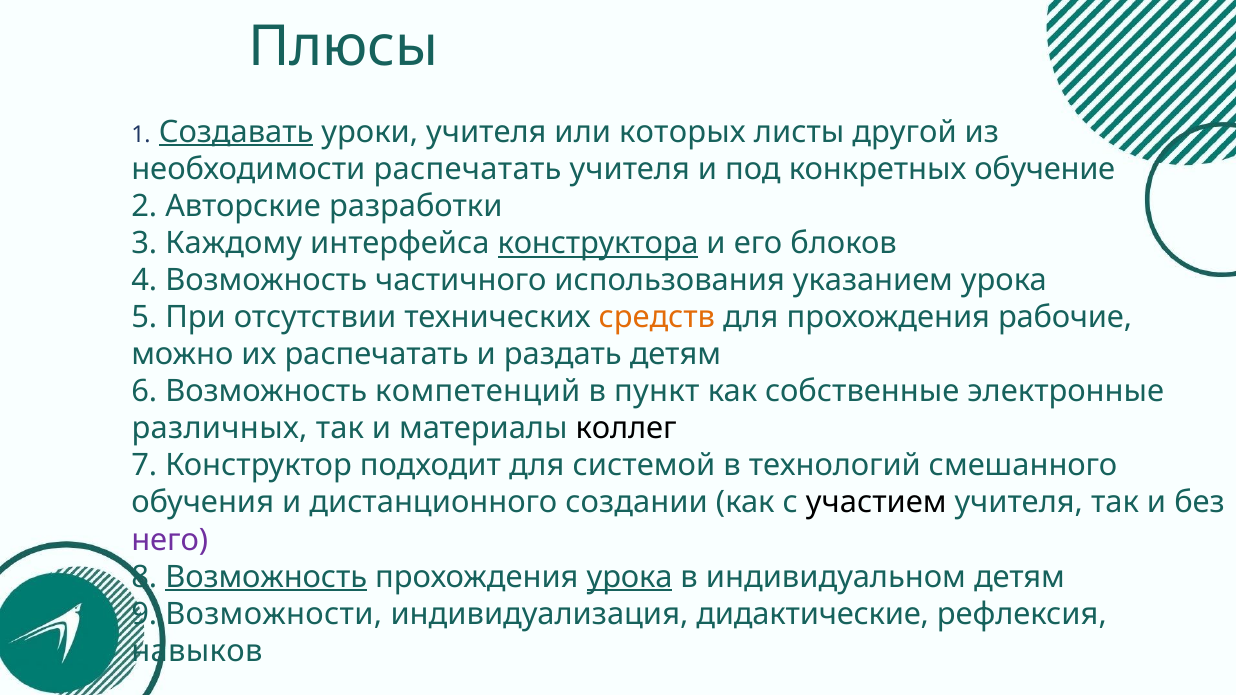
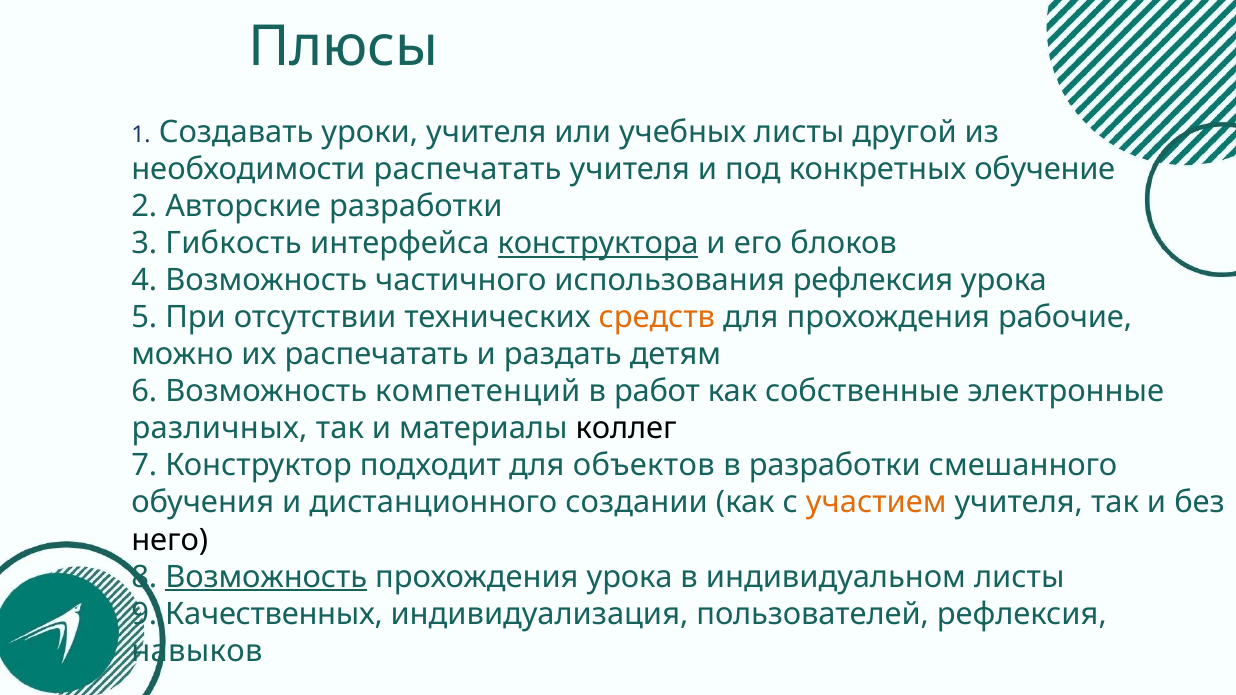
Создавать underline: present -> none
которых: которых -> учебных
Каждому: Каждому -> Гибкость
использования указанием: указанием -> рефлексия
пункт: пункт -> работ
системой: системой -> объектов
в технологий: технологий -> разработки
участием colour: black -> orange
него colour: purple -> black
урока at (630, 577) underline: present -> none
индивидуальном детям: детям -> листы
Возможности: Возможности -> Качественных
дидактические: дидактические -> пользователей
